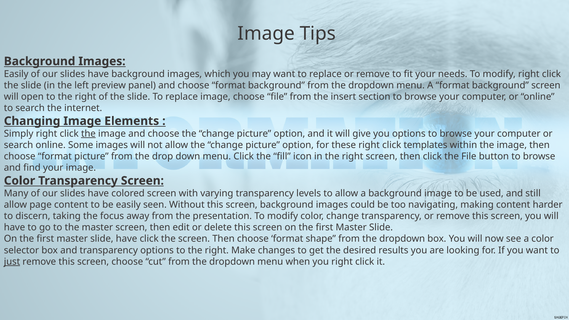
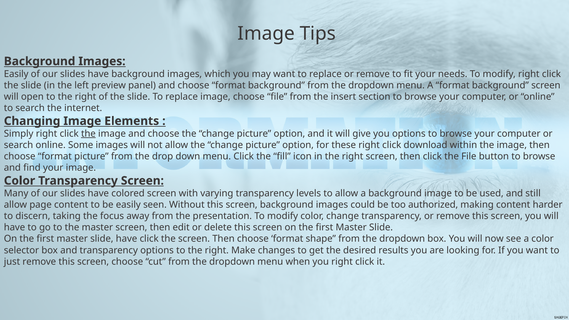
templates: templates -> download
navigating: navigating -> authorized
just underline: present -> none
